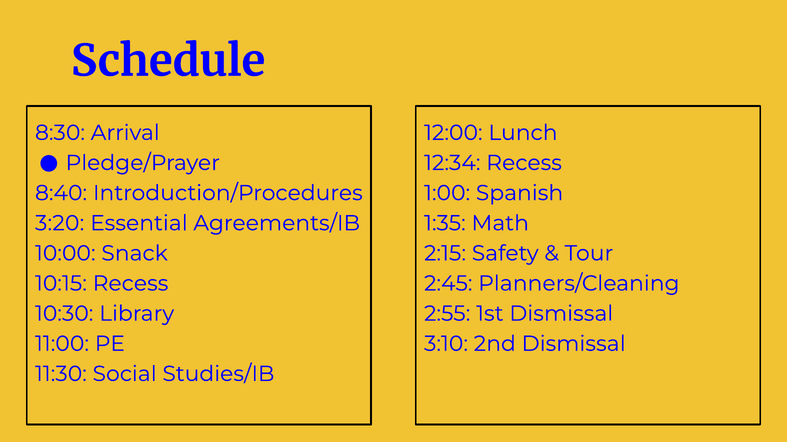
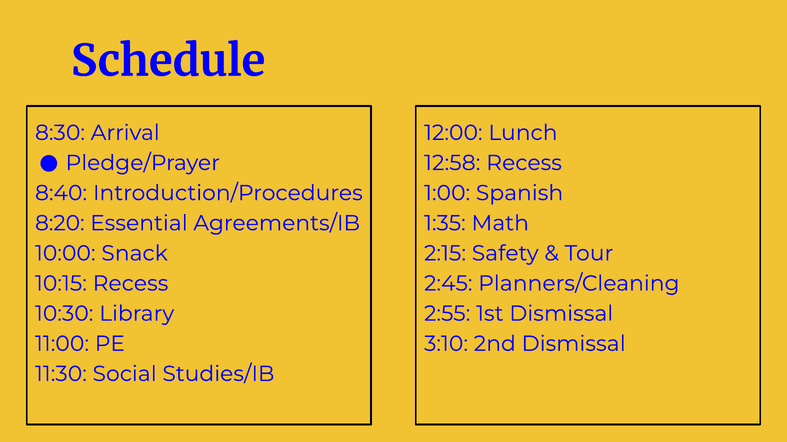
12:34: 12:34 -> 12:58
3:20: 3:20 -> 8:20
